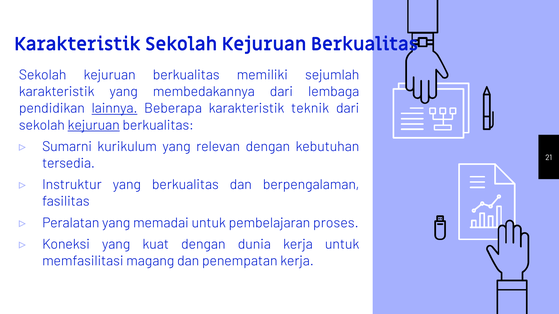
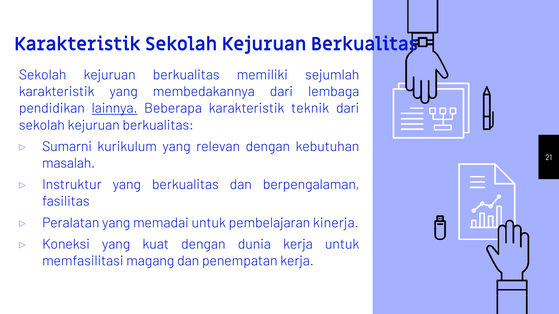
kejuruan at (94, 125) underline: present -> none
tersedia: tersedia -> masalah
proses: proses -> kinerja
